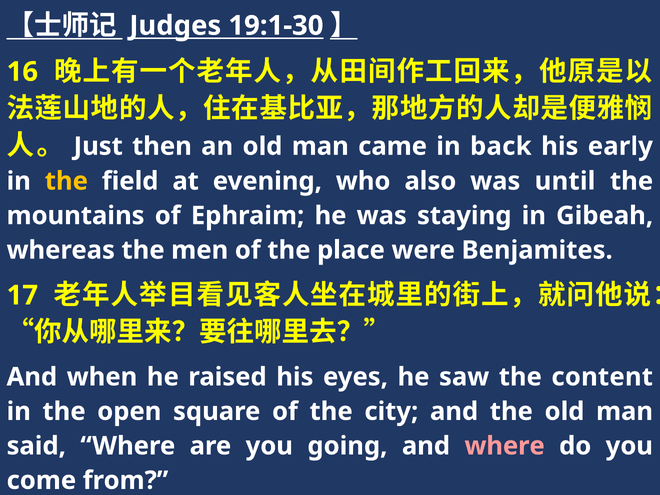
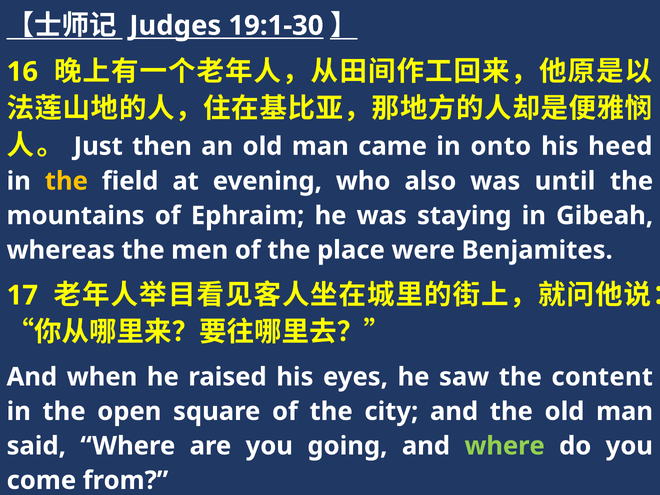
back: back -> onto
early: early -> heed
where at (505, 446) colour: pink -> light green
